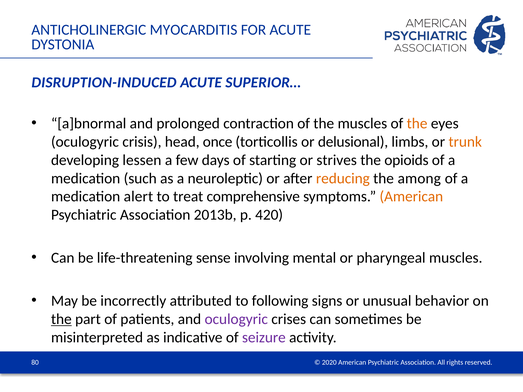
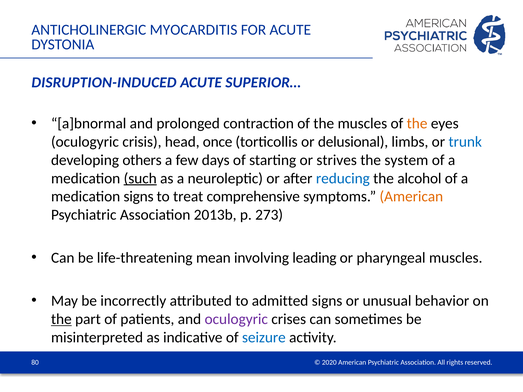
trunk colour: orange -> blue
lessen: lessen -> others
opioids: opioids -> system
such underline: none -> present
reducing colour: orange -> blue
among: among -> alcohol
medication alert: alert -> signs
420: 420 -> 273
sense: sense -> mean
mental: mental -> leading
following: following -> admitted
seizure colour: purple -> blue
